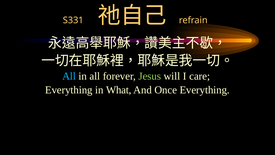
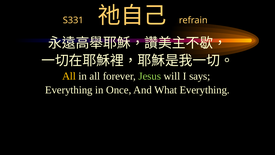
All at (69, 76) colour: light blue -> yellow
care: care -> says
What: What -> Once
Once: Once -> What
